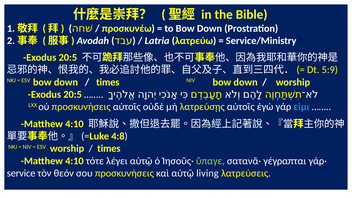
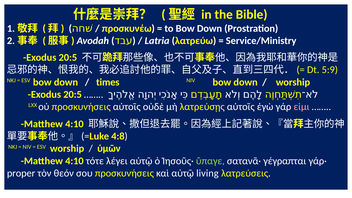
εἰμι colour: light blue -> pink
times at (109, 149): times -> ὑμῶν
service: service -> proper
